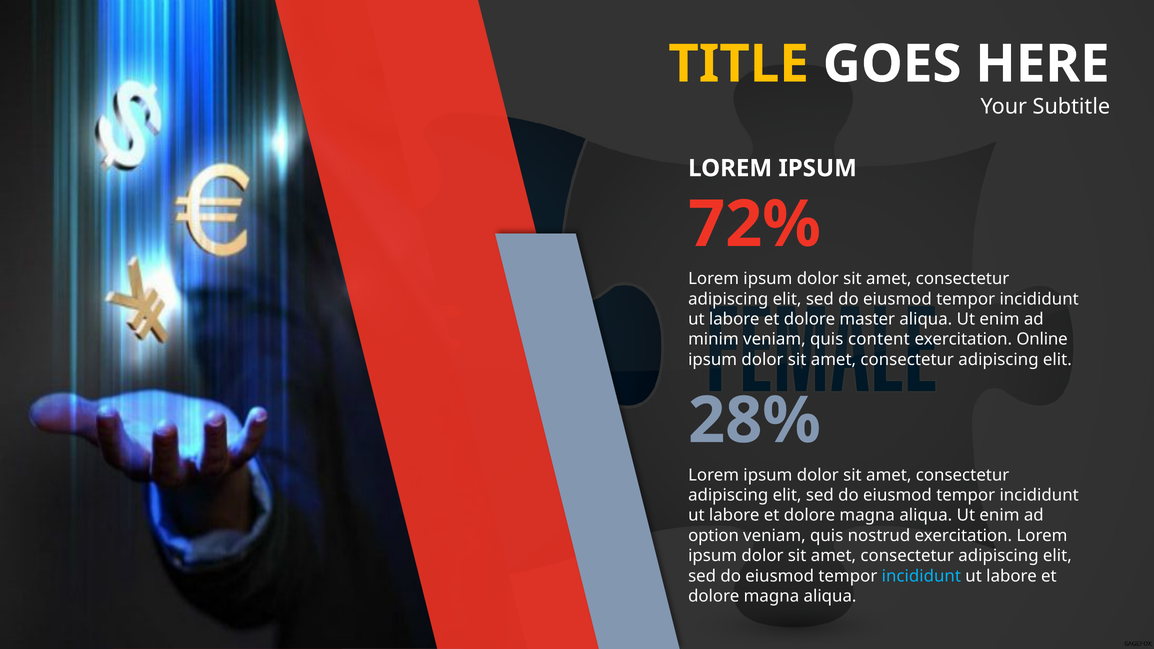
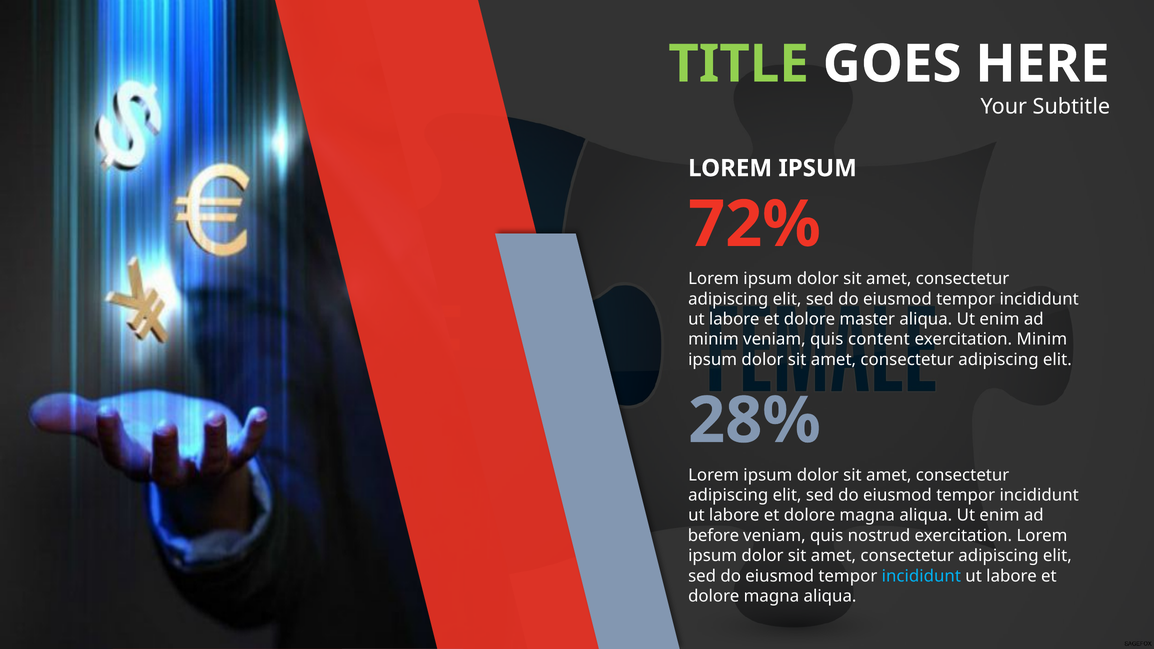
TITLE colour: yellow -> light green
exercitation Online: Online -> Minim
option: option -> before
